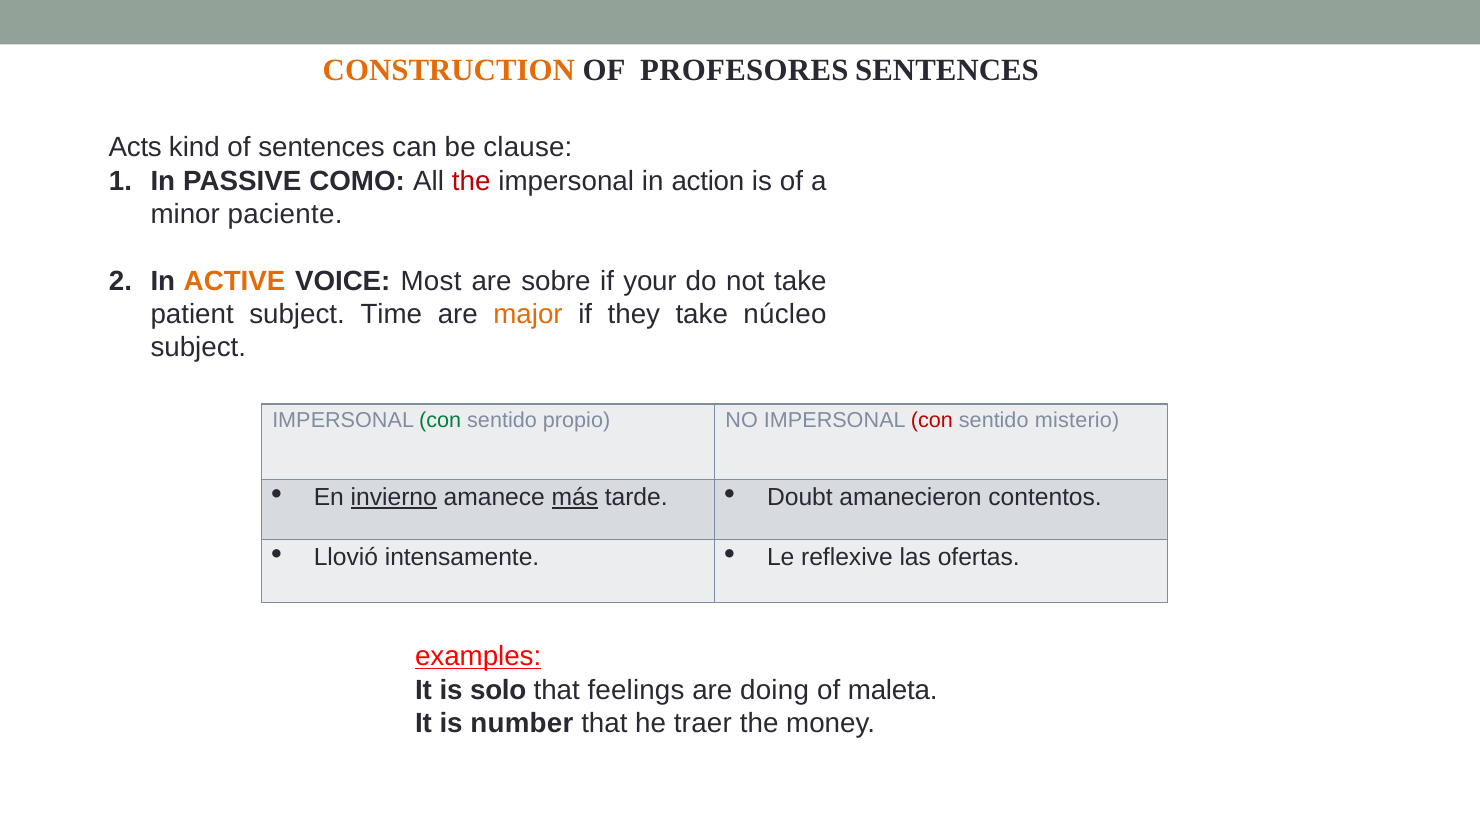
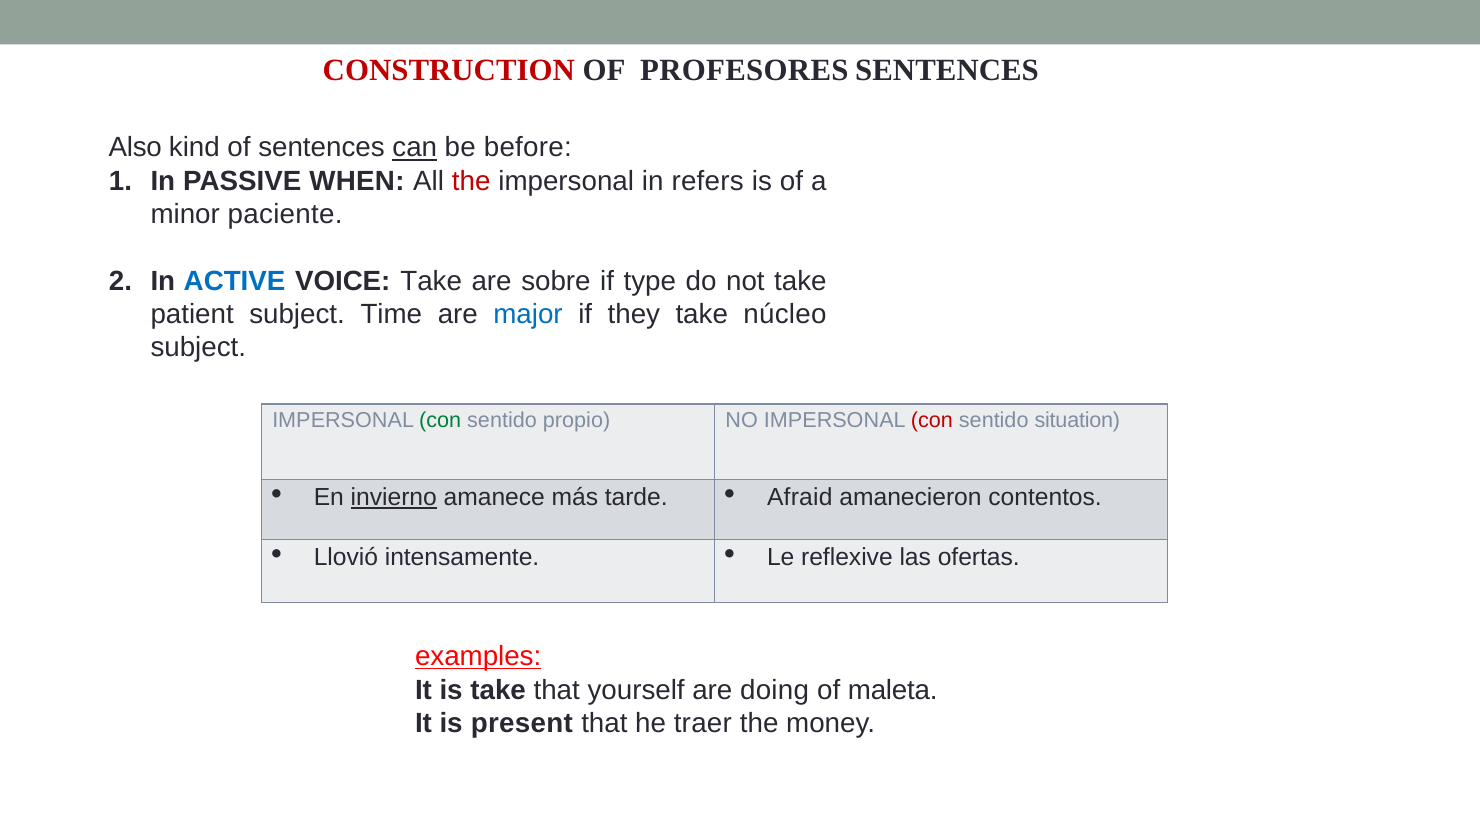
CONSTRUCTION colour: orange -> red
Acts: Acts -> Also
can underline: none -> present
clause: clause -> before
COMO: COMO -> WHEN
action: action -> refers
ACTIVE colour: orange -> blue
VOICE Most: Most -> Take
your: your -> type
major colour: orange -> blue
misterio: misterio -> situation
más underline: present -> none
Doubt: Doubt -> Afraid
is solo: solo -> take
feelings: feelings -> yourself
number: number -> present
